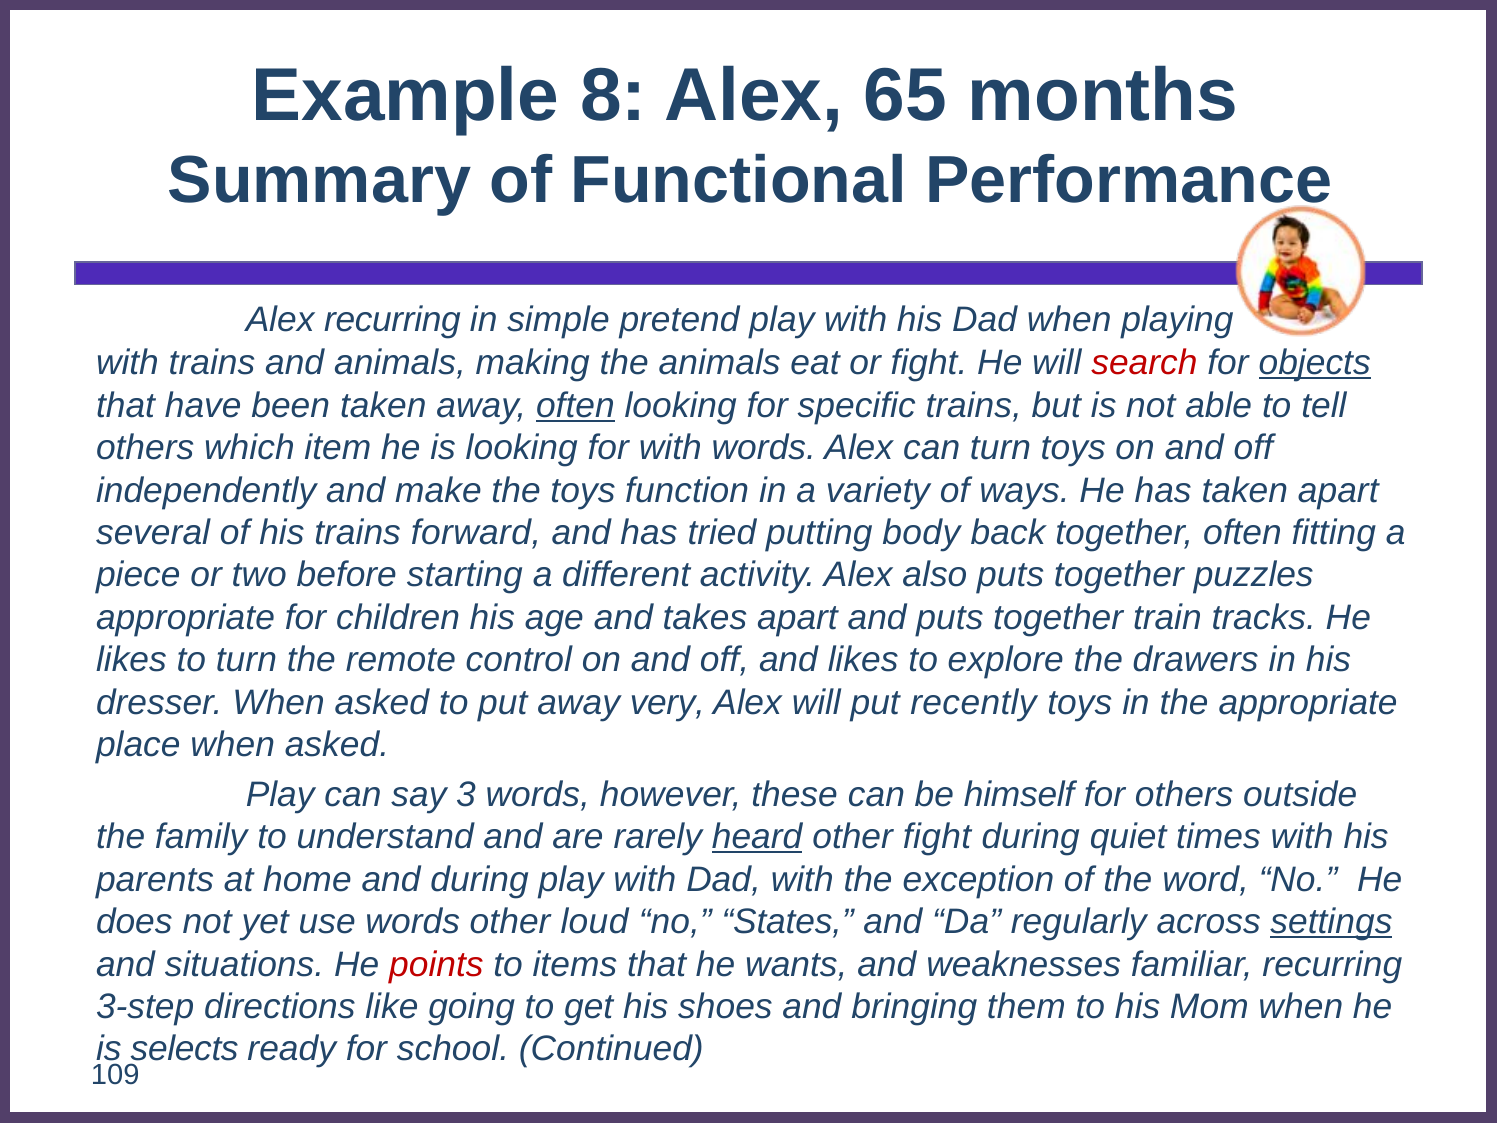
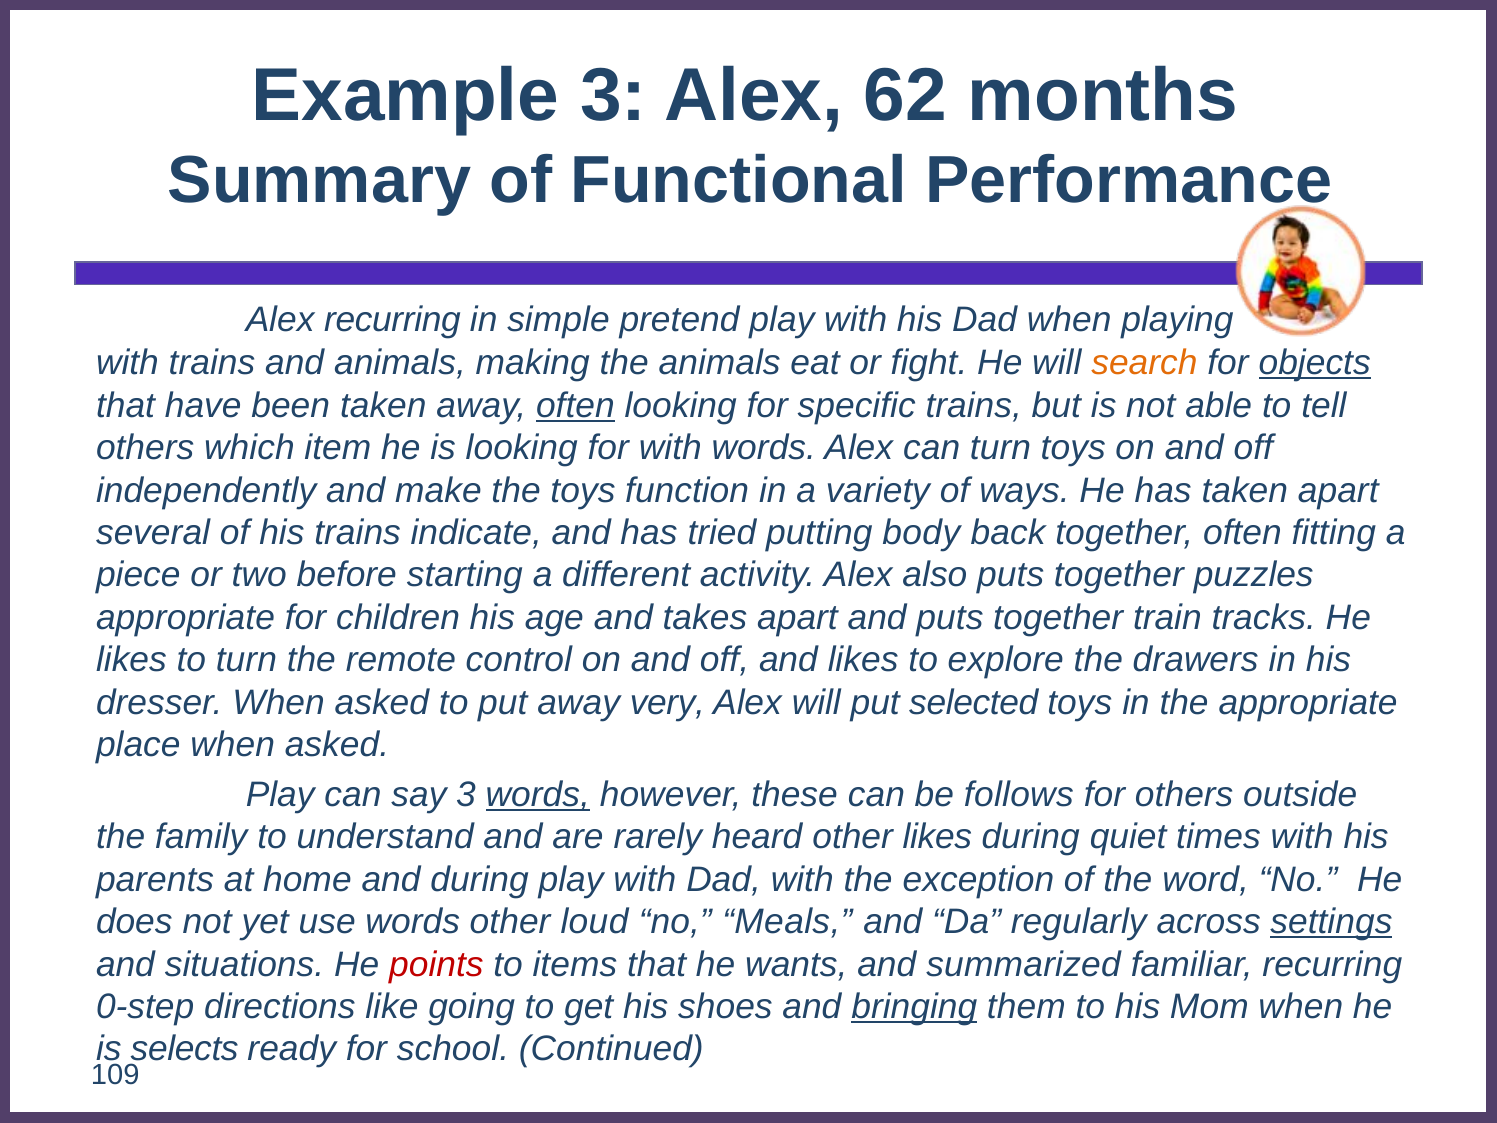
Example 8: 8 -> 3
65: 65 -> 62
search colour: red -> orange
forward: forward -> indicate
recently: recently -> selected
words at (538, 794) underline: none -> present
himself: himself -> follows
heard underline: present -> none
other fight: fight -> likes
States: States -> Meals
weaknesses: weaknesses -> summarized
3-step: 3-step -> 0-step
bringing underline: none -> present
